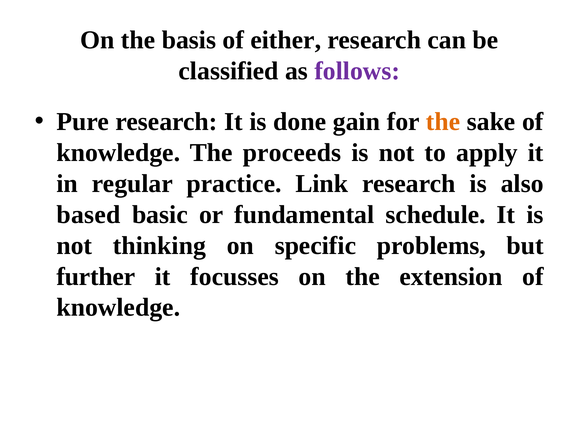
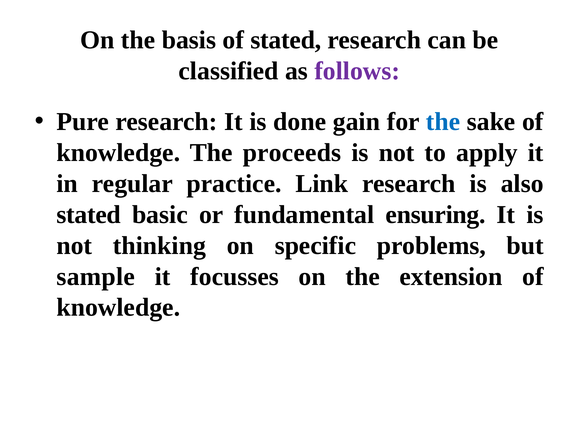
of either: either -> stated
the at (443, 121) colour: orange -> blue
based at (88, 214): based -> stated
schedule: schedule -> ensuring
further: further -> sample
